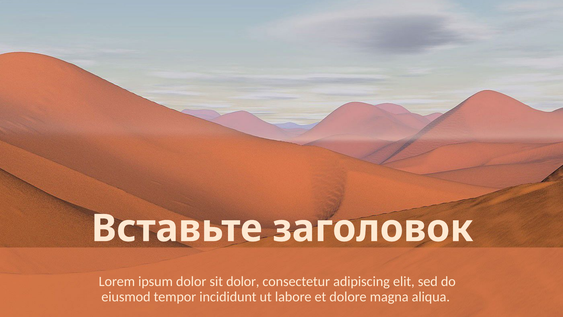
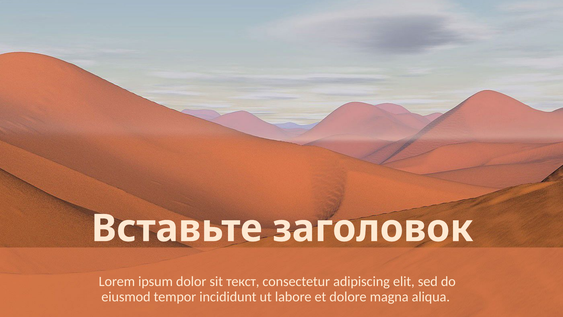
sit dolor: dolor -> текст
